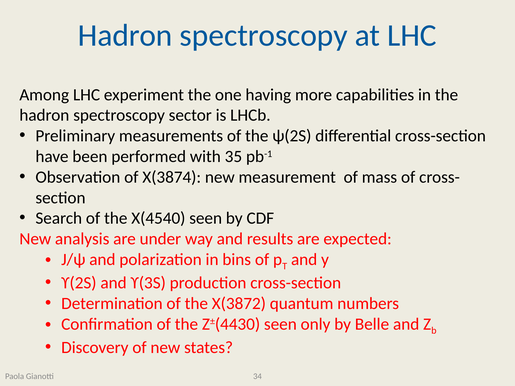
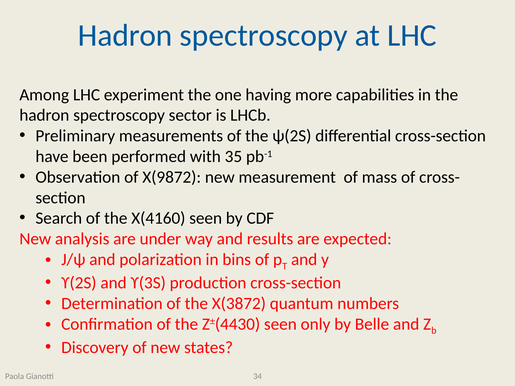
X(3874: X(3874 -> X(9872
X(4540: X(4540 -> X(4160
